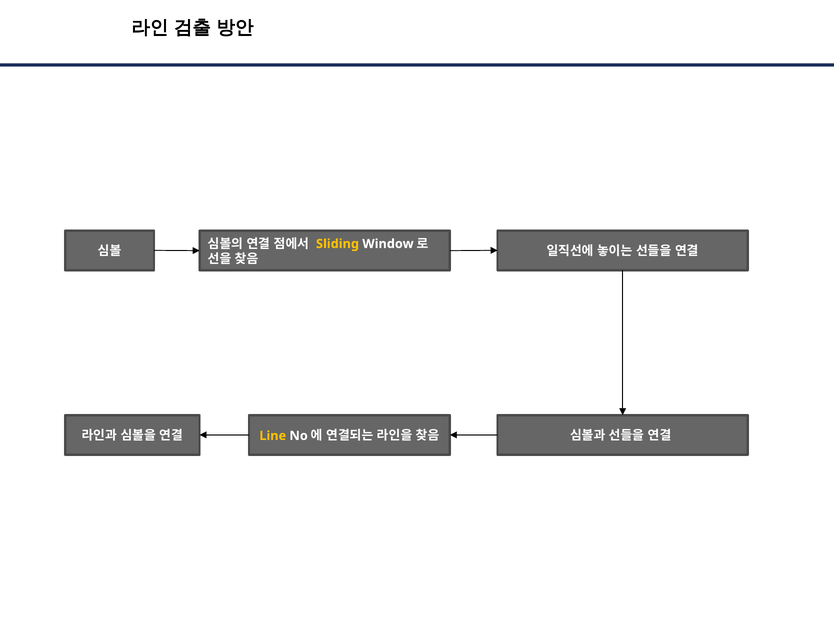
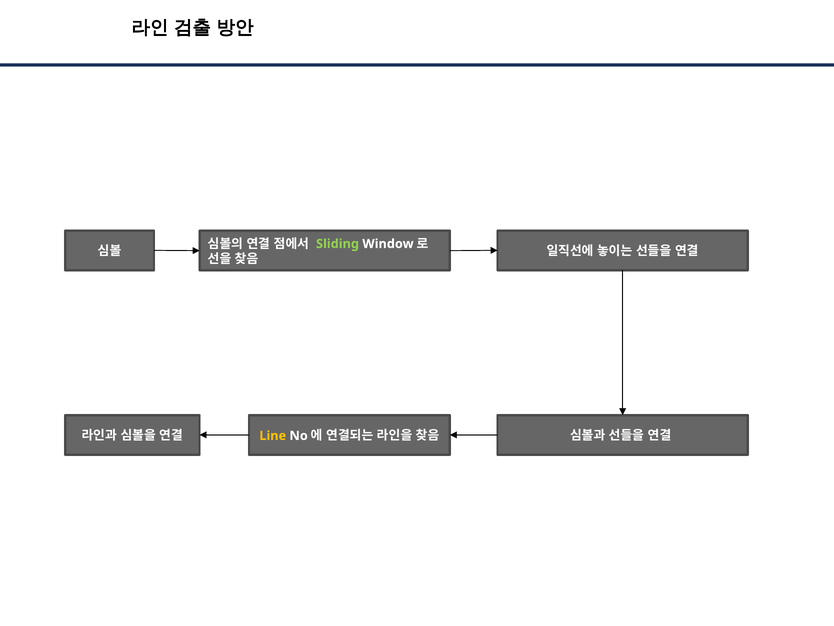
Sliding colour: yellow -> light green
